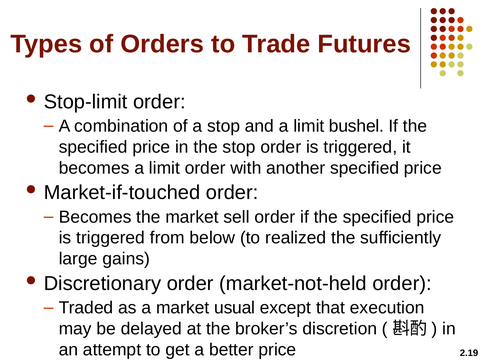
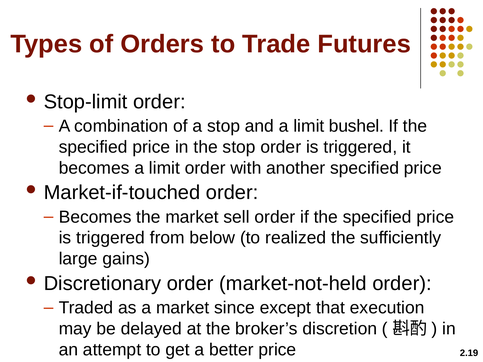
usual: usual -> since
